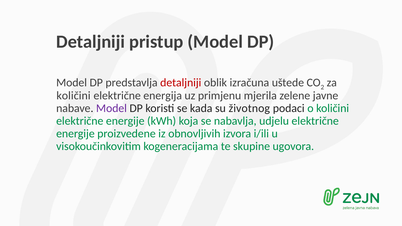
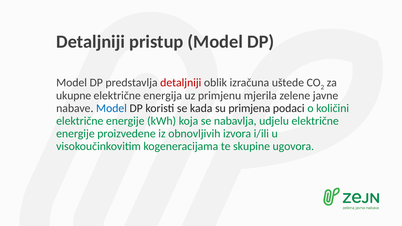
količini at (74, 96): količini -> ukupne
Model at (111, 108) colour: purple -> blue
životnog: životnog -> primjena
